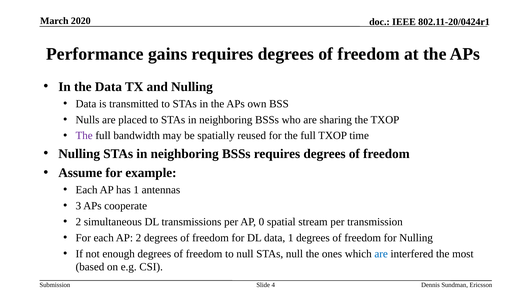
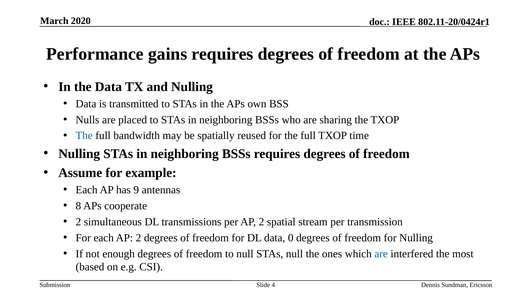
The at (84, 135) colour: purple -> blue
has 1: 1 -> 9
3: 3 -> 8
per AP 0: 0 -> 2
data 1: 1 -> 0
